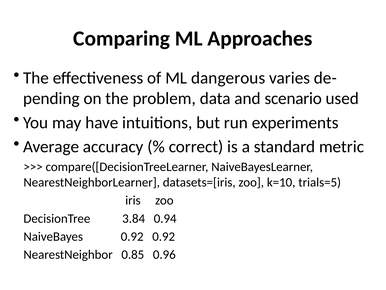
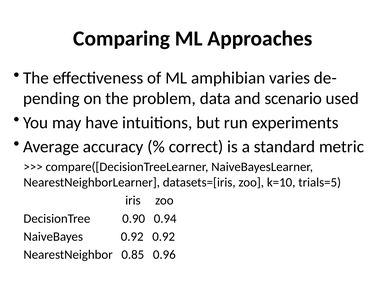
dangerous: dangerous -> amphibian
3.84: 3.84 -> 0.90
